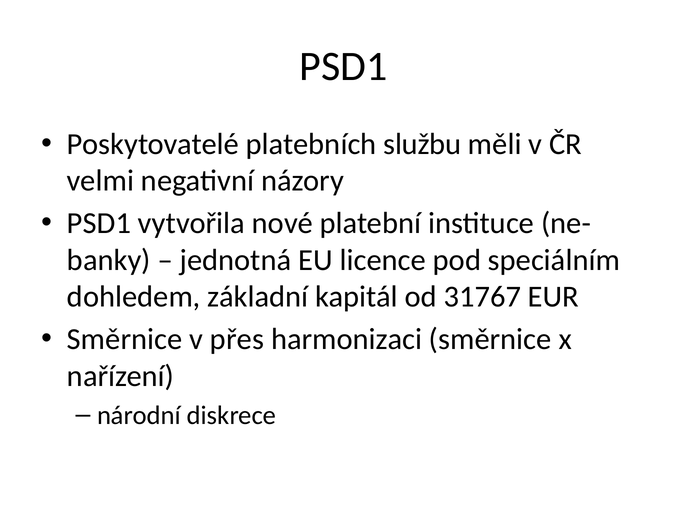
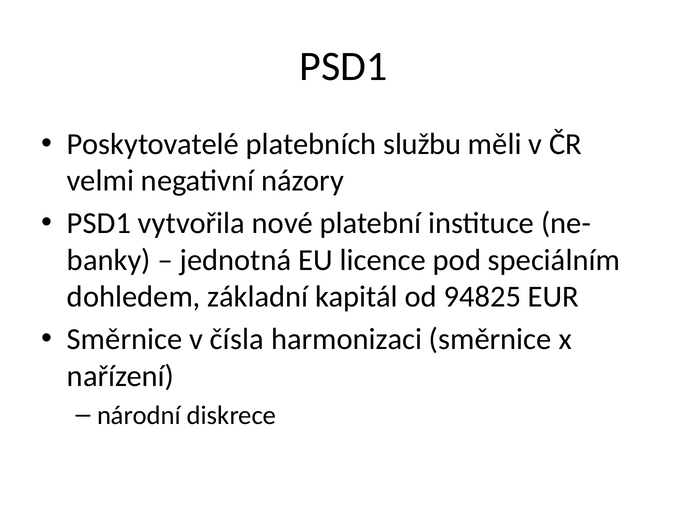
31767: 31767 -> 94825
přes: přes -> čísla
